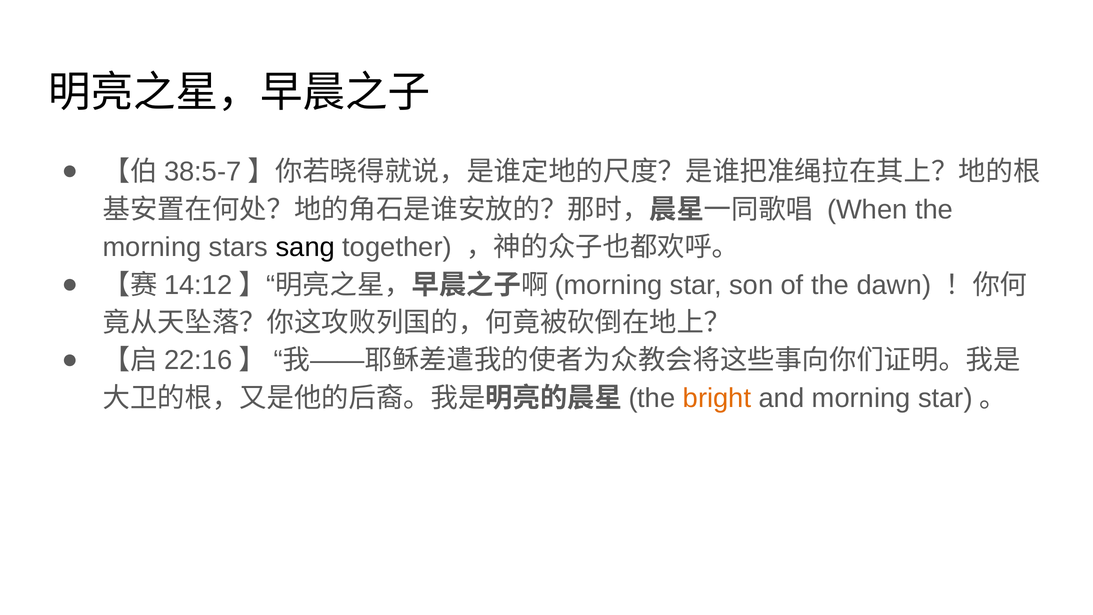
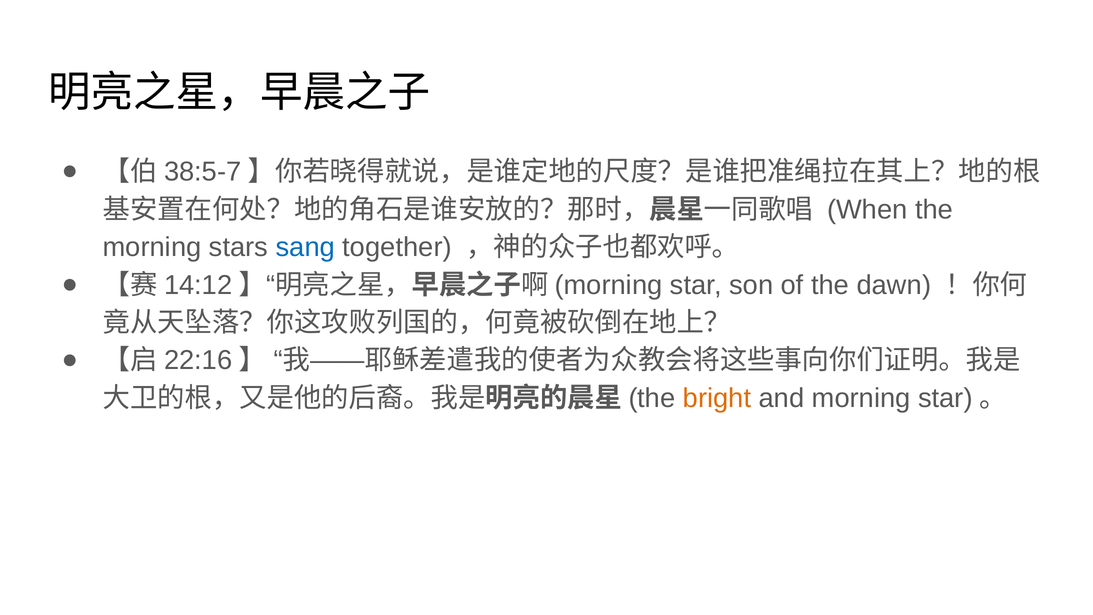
sang colour: black -> blue
